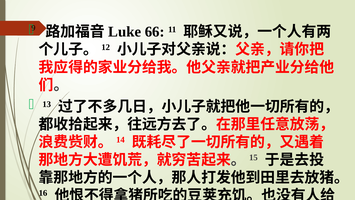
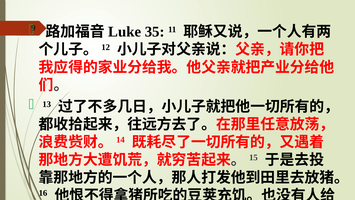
66: 66 -> 35
